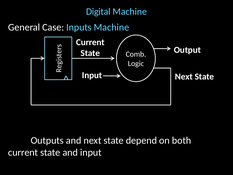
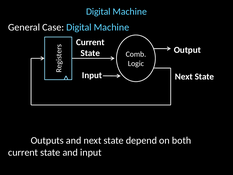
Case Inputs: Inputs -> Digital
